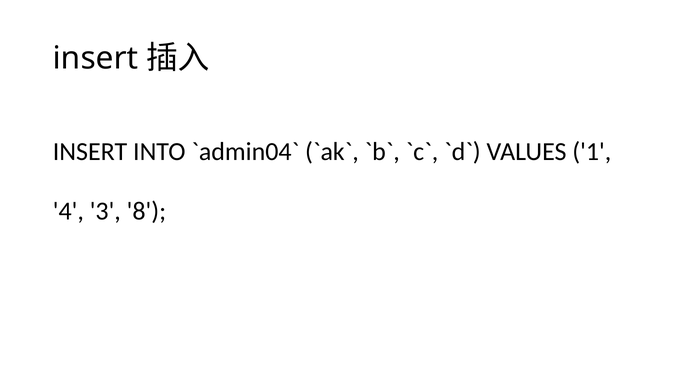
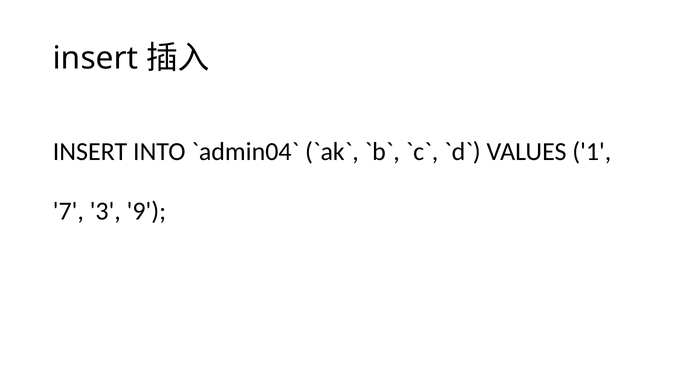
4: 4 -> 7
8: 8 -> 9
